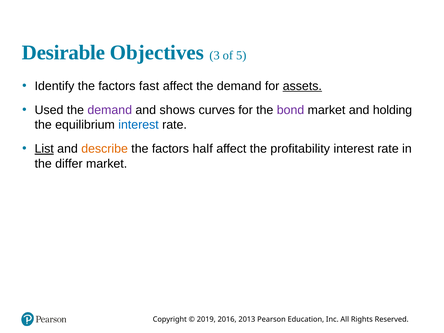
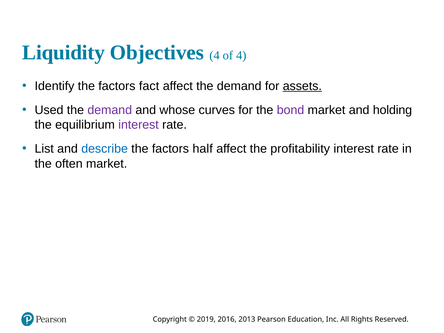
Desirable: Desirable -> Liquidity
Objectives 3: 3 -> 4
of 5: 5 -> 4
fast: fast -> fact
shows: shows -> whose
interest at (139, 125) colour: blue -> purple
List underline: present -> none
describe colour: orange -> blue
differ: differ -> often
